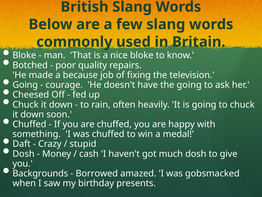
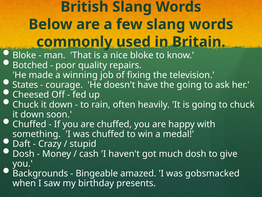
because: because -> winning
Going at (25, 85): Going -> States
Borrowed: Borrowed -> Bingeable
